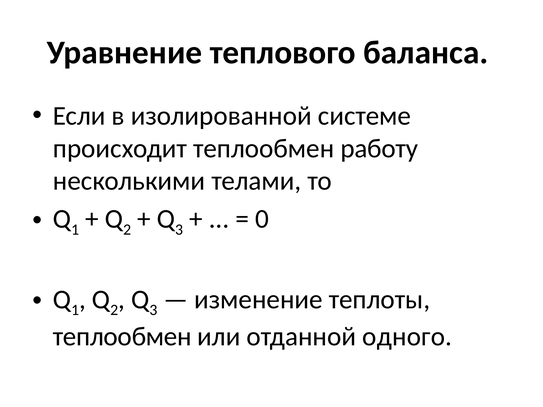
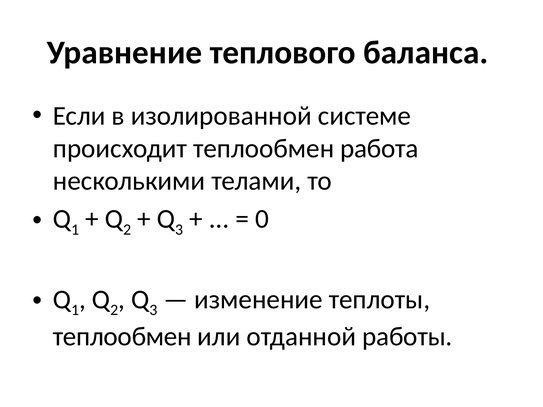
работу: работу -> работа
одного: одного -> работы
